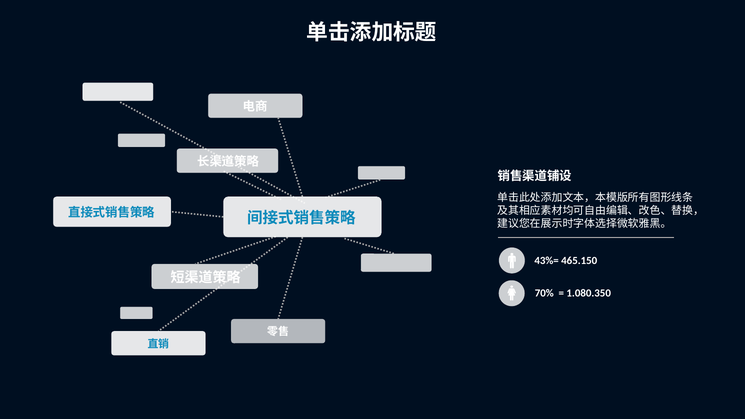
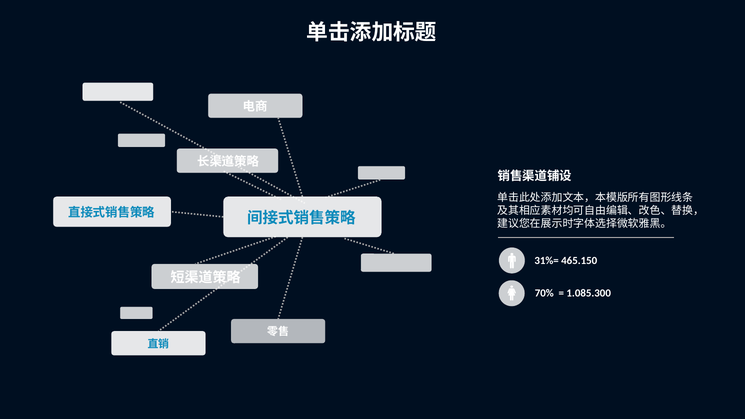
43%=: 43%= -> 31%=
1.080.350: 1.080.350 -> 1.085.300
